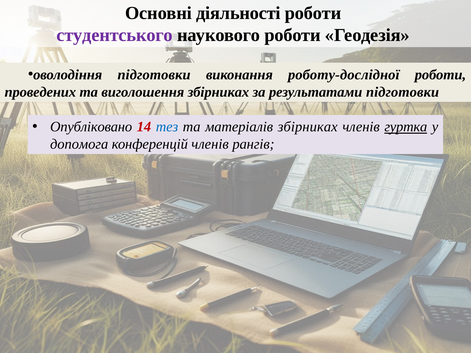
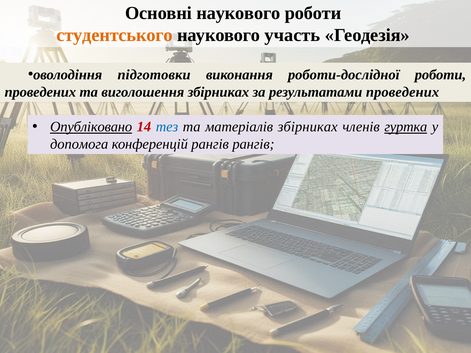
Основні діяльності: діяльності -> наукового
студентського colour: purple -> orange
наукового роботи: роботи -> участь
роботу-дослідної: роботу-дослідної -> роботи-дослідної
результатами підготовки: підготовки -> проведених
Опубліковано underline: none -> present
конференцій членів: членів -> рангів
